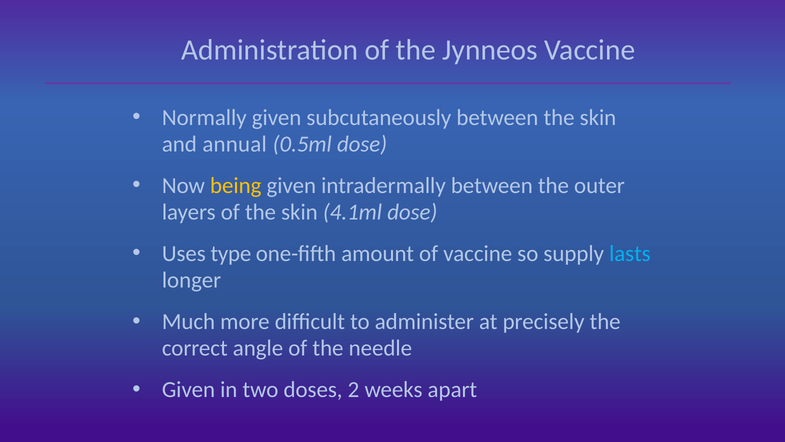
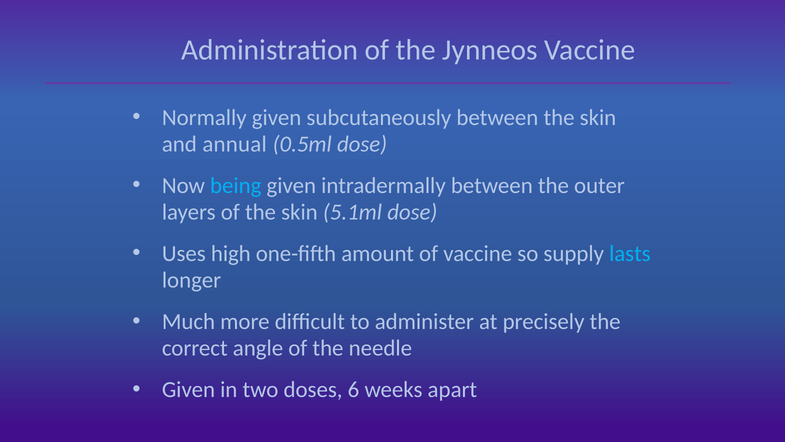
being colour: yellow -> light blue
4.1ml: 4.1ml -> 5.1ml
type: type -> high
2: 2 -> 6
